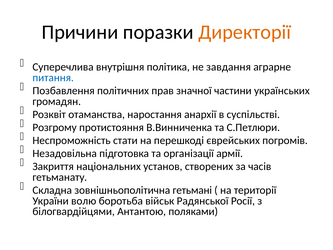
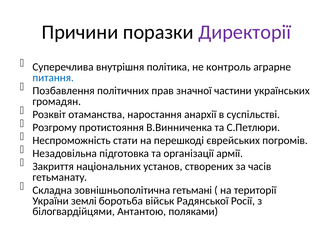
Директорії colour: orange -> purple
завдання: завдання -> контроль
волю: волю -> землі
